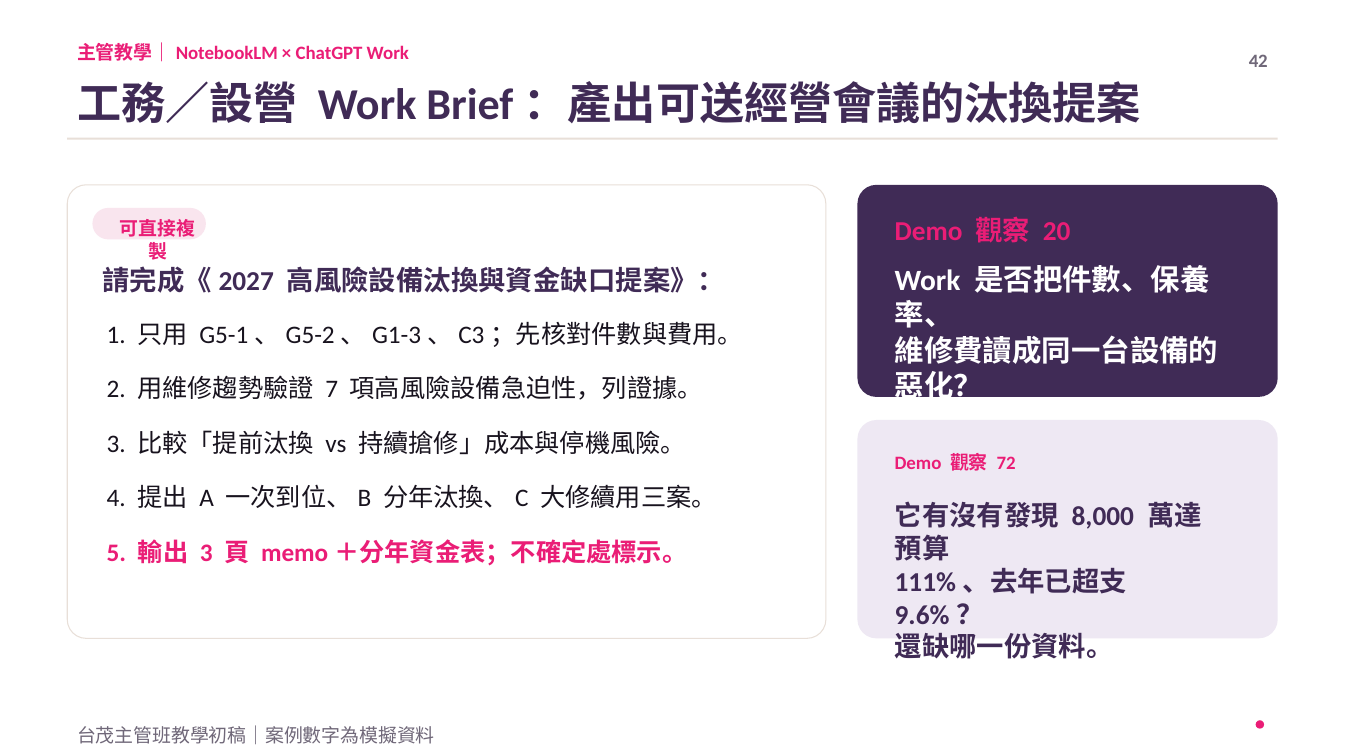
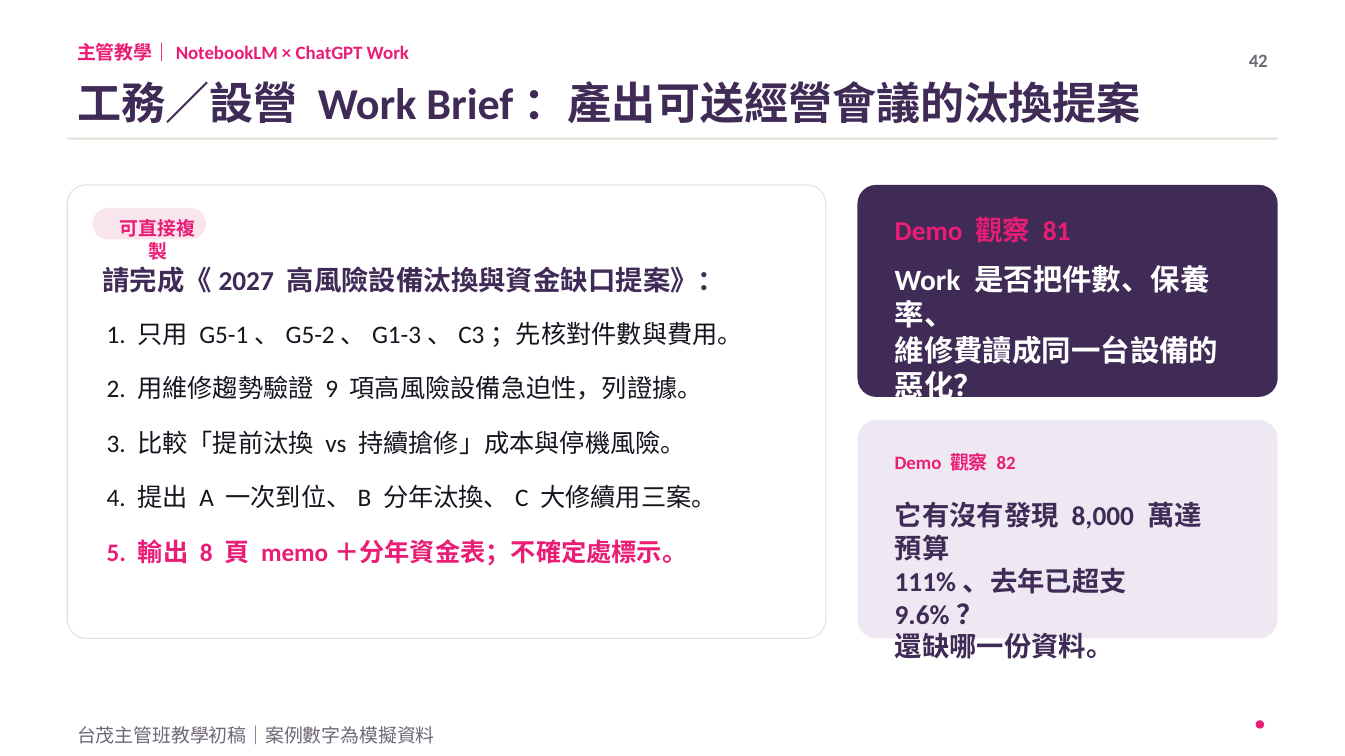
20: 20 -> 81
7: 7 -> 9
72: 72 -> 82
3 at (206, 554): 3 -> 8
